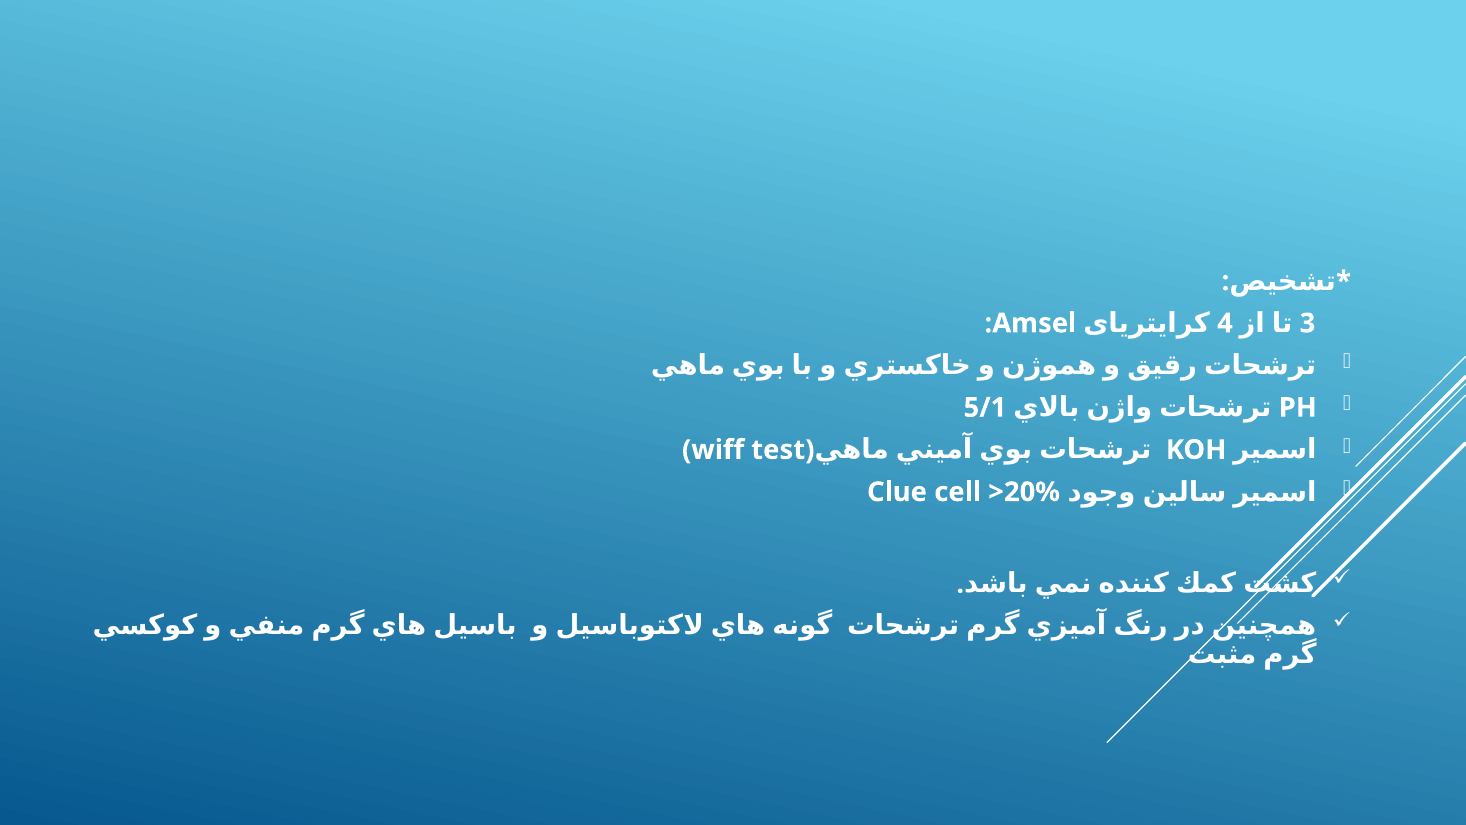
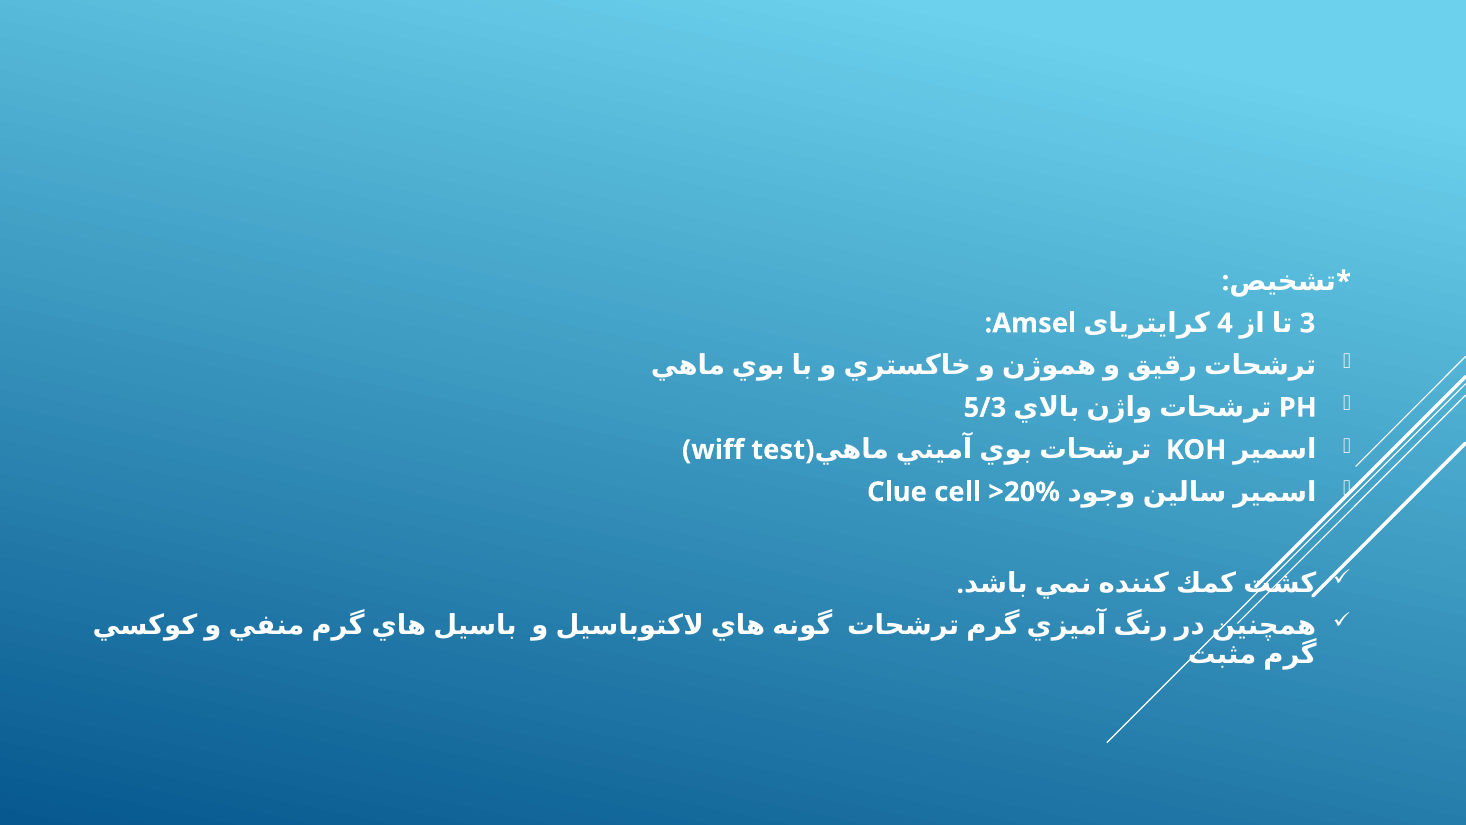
5/1: 5/1 -> 5/3
